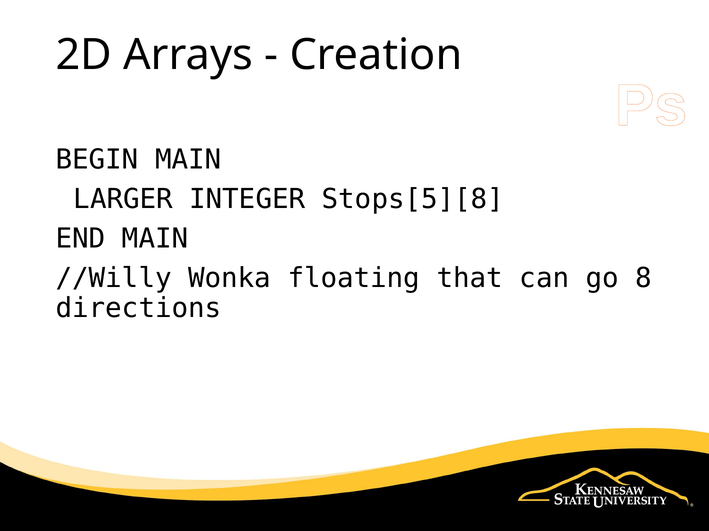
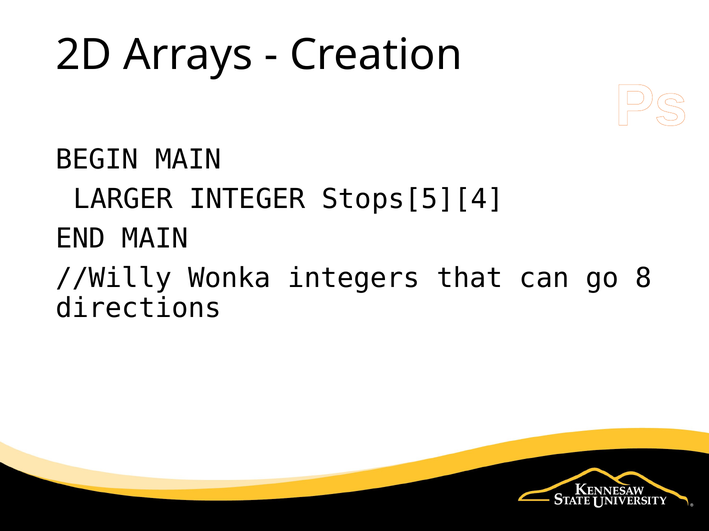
Stops[5][8: Stops[5][8 -> Stops[5][4
floating: floating -> integers
